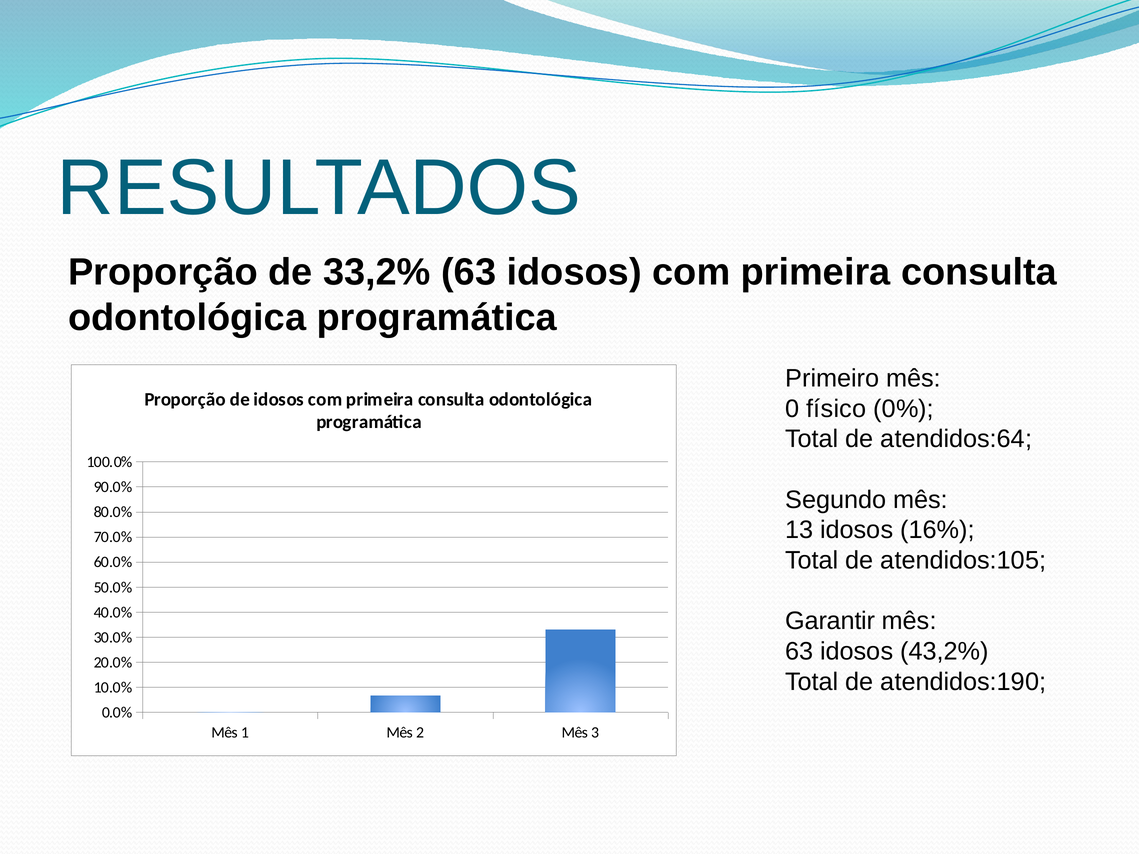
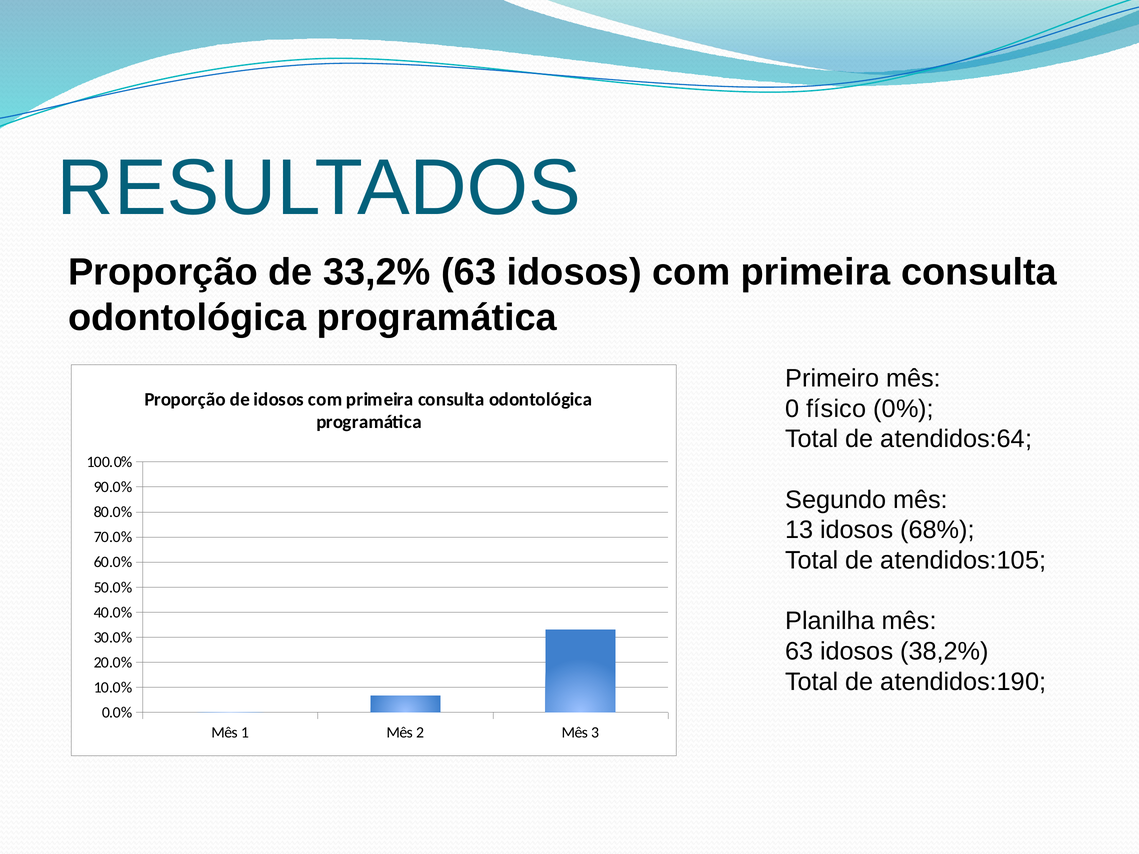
16%: 16% -> 68%
Garantir: Garantir -> Planilha
43,2%: 43,2% -> 38,2%
